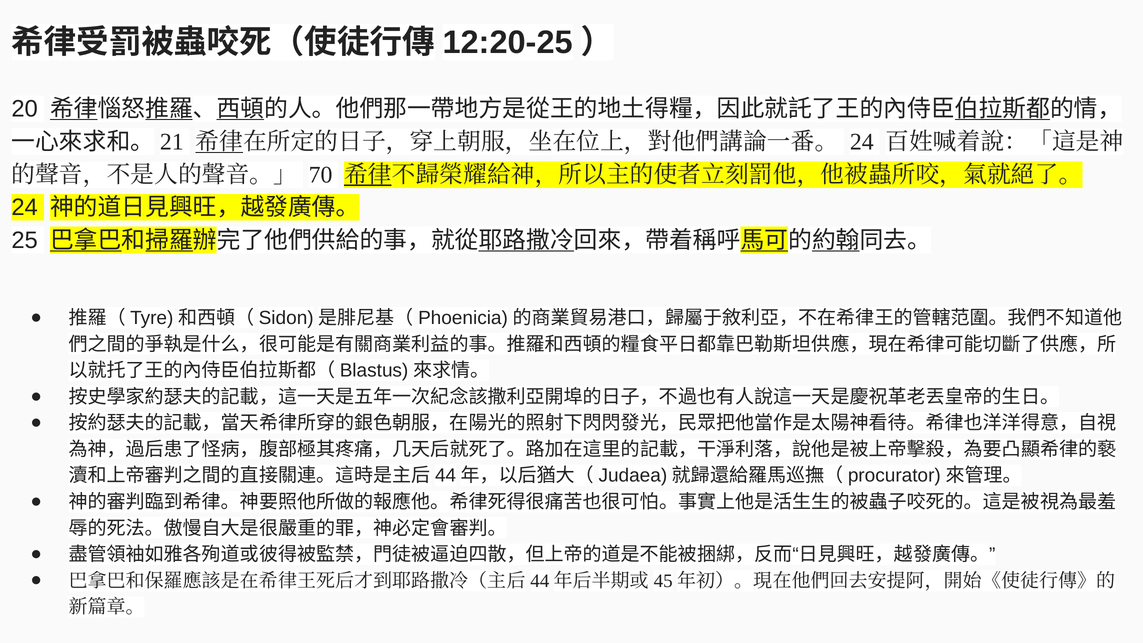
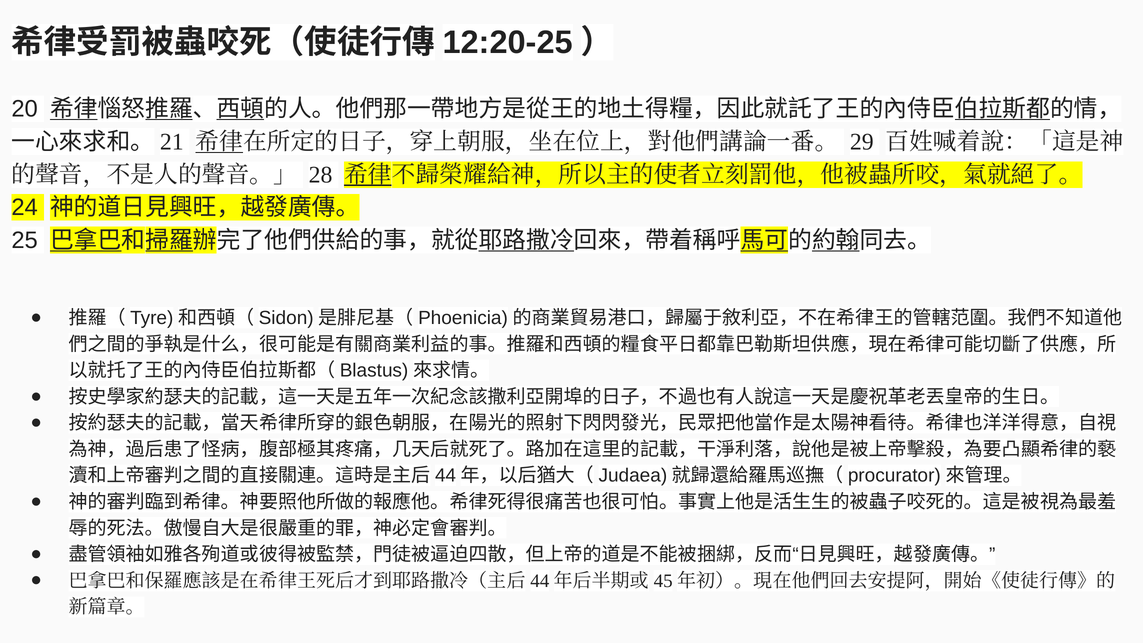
24 at (862, 142): 24 -> 29
70: 70 -> 28
